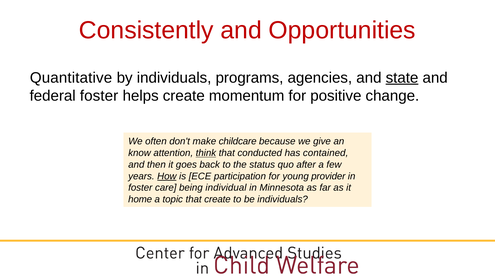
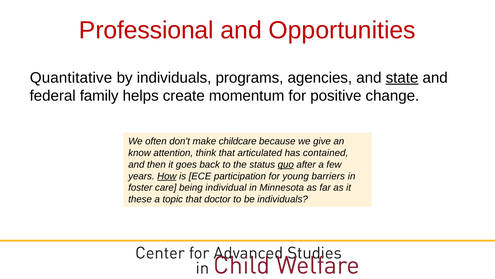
Consistently: Consistently -> Professional
federal foster: foster -> family
think underline: present -> none
conducted: conducted -> articulated
quo underline: none -> present
provider: provider -> barriers
home: home -> these
that create: create -> doctor
